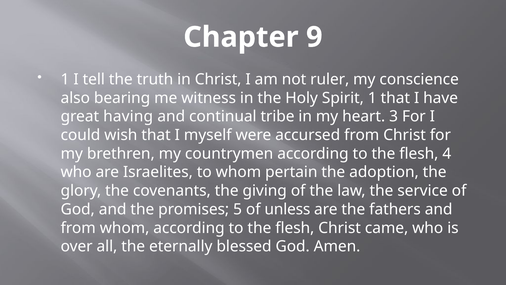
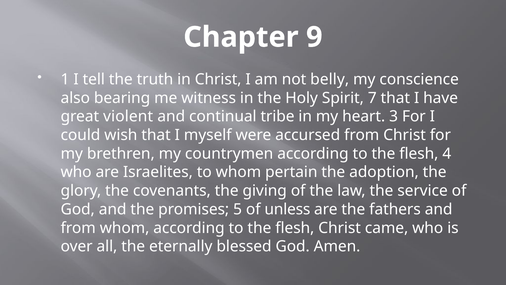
ruler: ruler -> belly
Spirit 1: 1 -> 7
having: having -> violent
